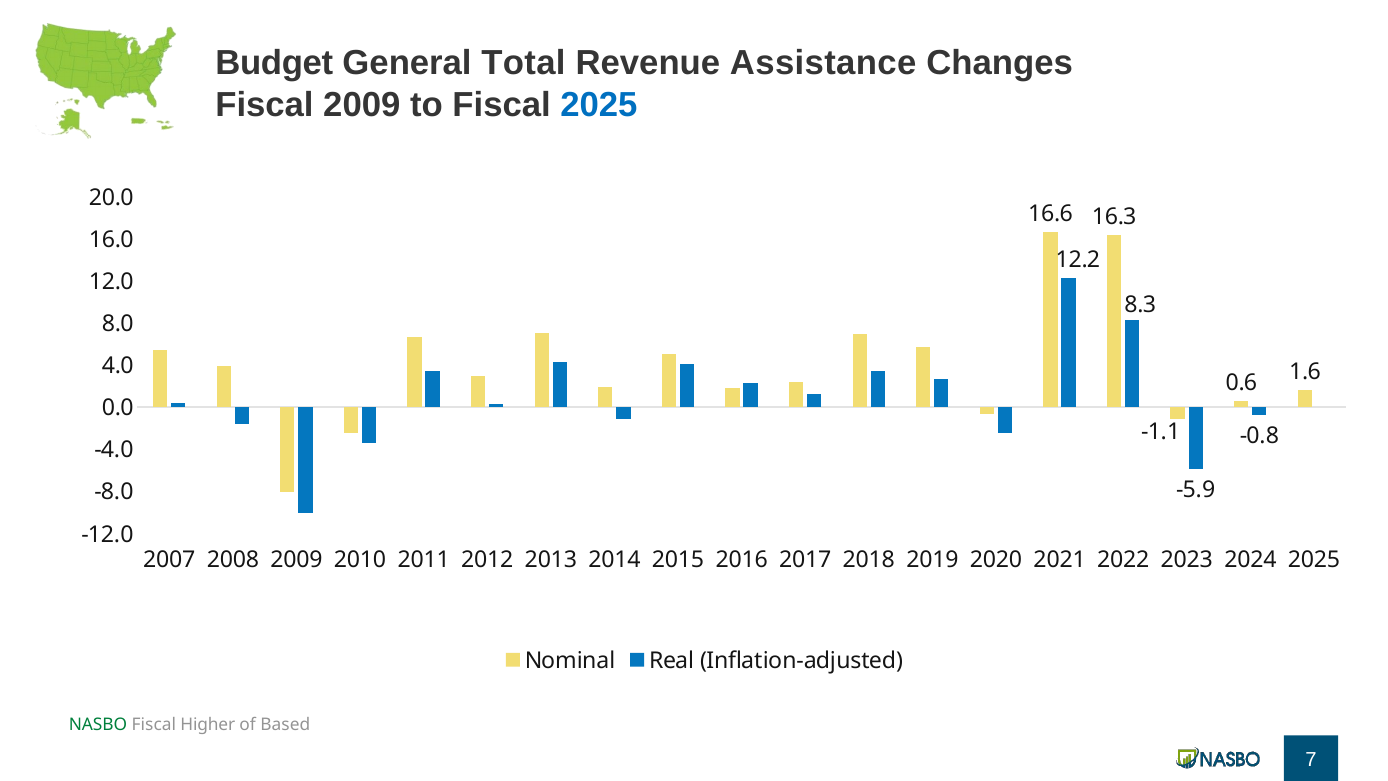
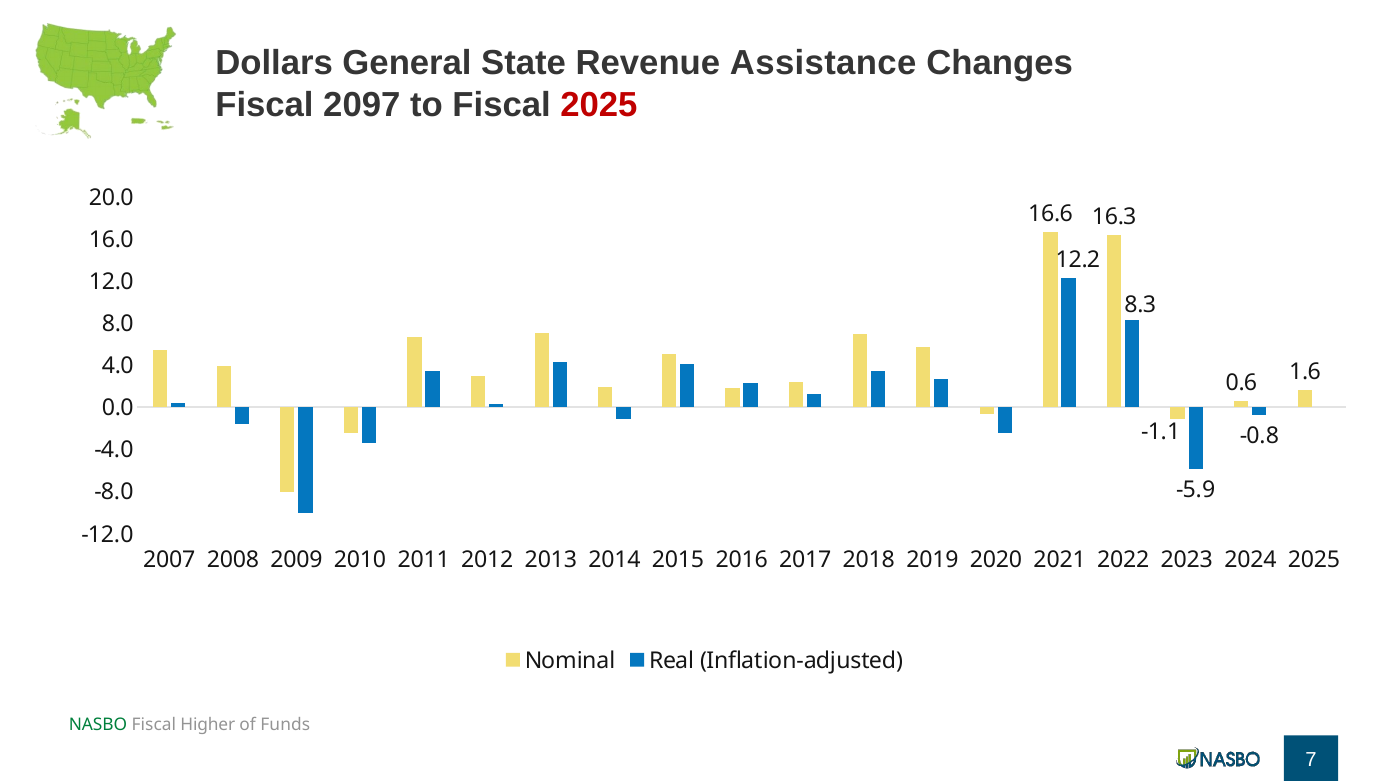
Budget: Budget -> Dollars
Total: Total -> State
Fiscal 2009: 2009 -> 2097
2025 at (599, 105) colour: blue -> red
Based: Based -> Funds
